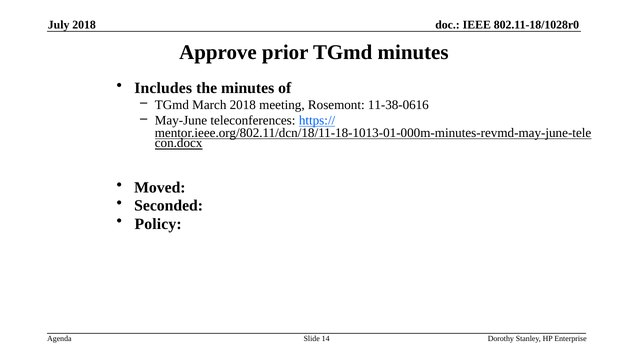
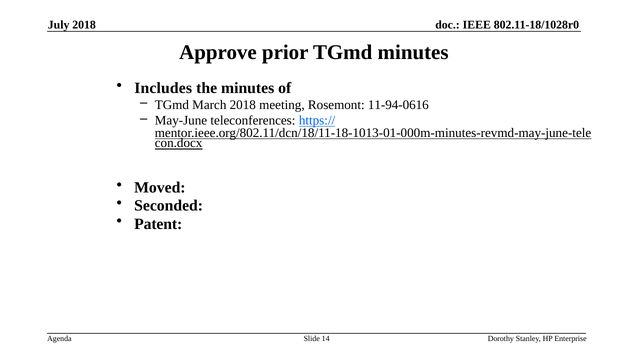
11-38-0616: 11-38-0616 -> 11-94-0616
Policy: Policy -> Patent
